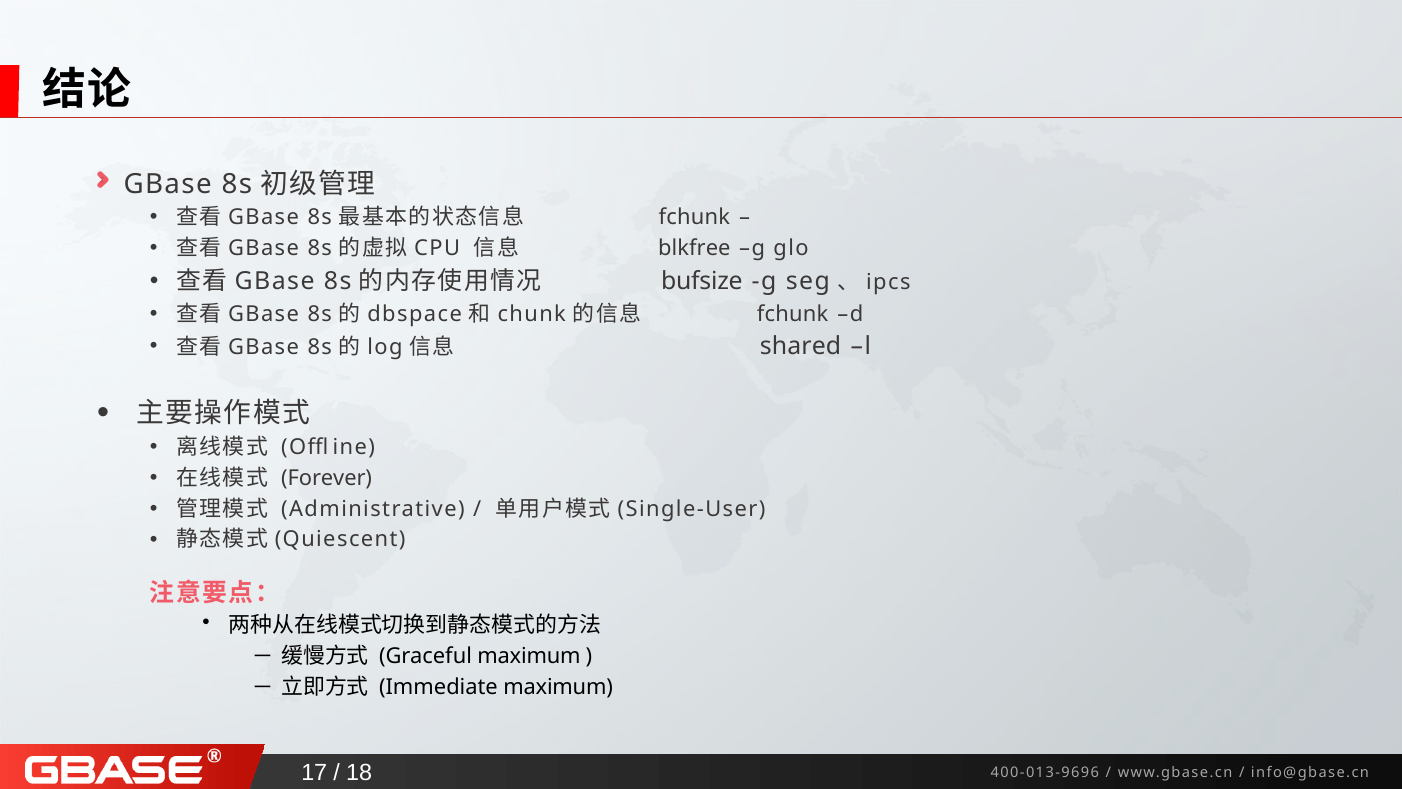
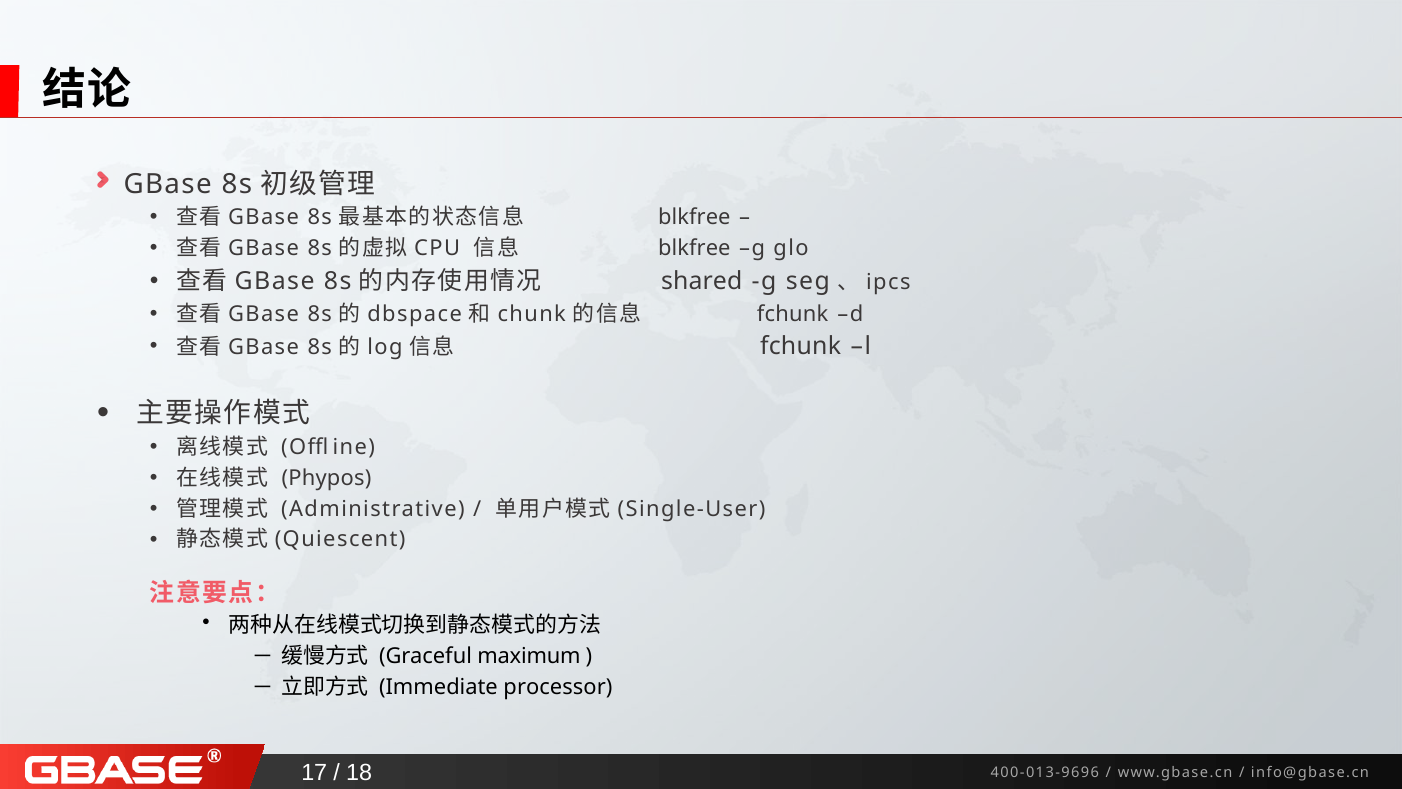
fchunk at (694, 218): fchunk -> blkfree
bufsize: bufsize -> shared
shared at (801, 346): shared -> fchunk
Forever: Forever -> Phypos
Immediate maximum: maximum -> processor
